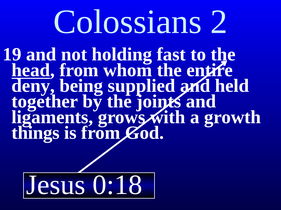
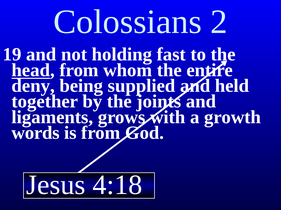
things: things -> words
0:18: 0:18 -> 4:18
